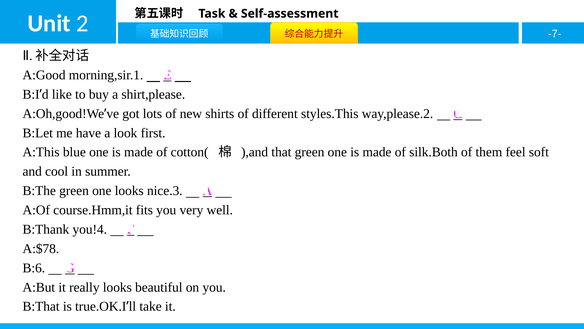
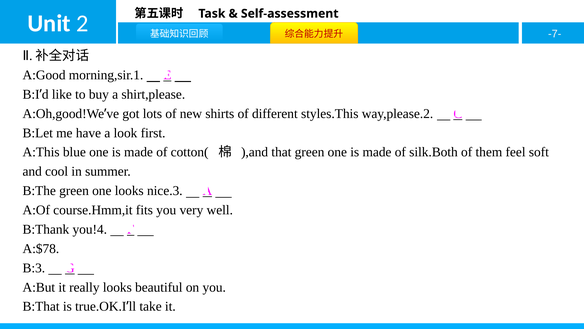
B:6: B:6 -> B:3
